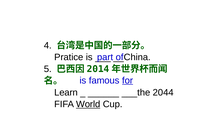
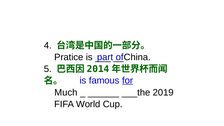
Learn: Learn -> Much
2044: 2044 -> 2019
World underline: present -> none
